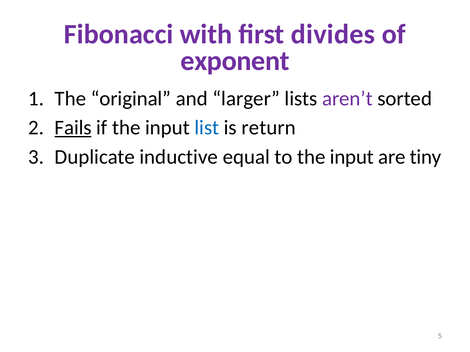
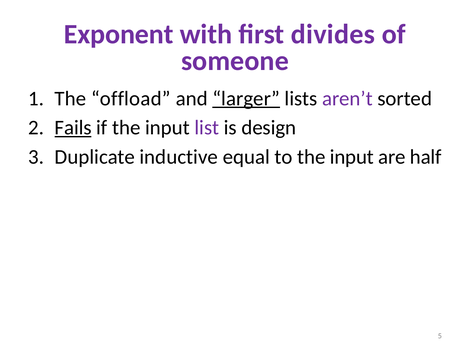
Fibonacci: Fibonacci -> Exponent
exponent: exponent -> someone
original: original -> offload
larger underline: none -> present
list colour: blue -> purple
return: return -> design
tiny: tiny -> half
